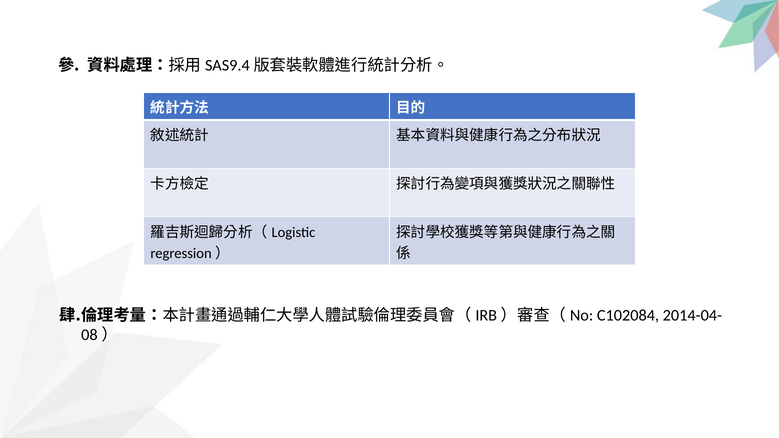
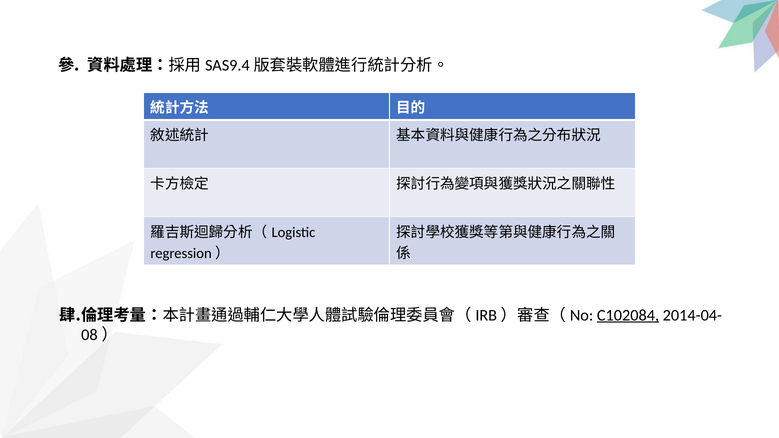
C102084 underline: none -> present
